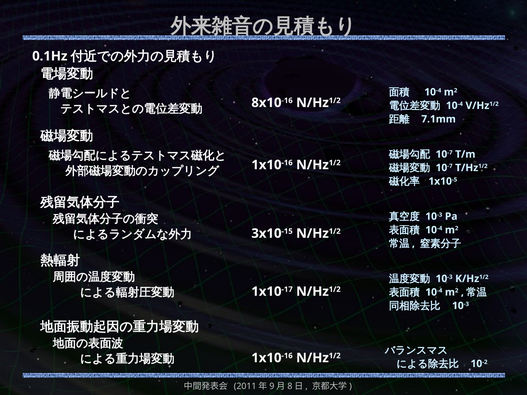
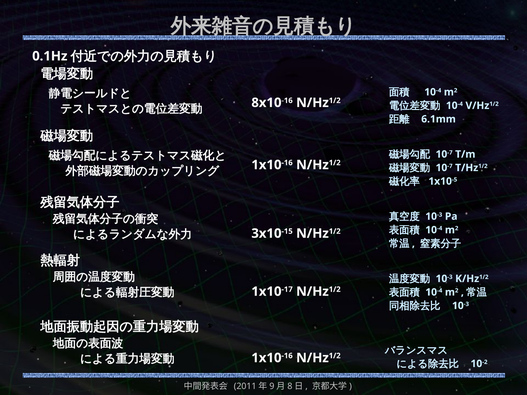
7.1mm: 7.1mm -> 6.1mm
